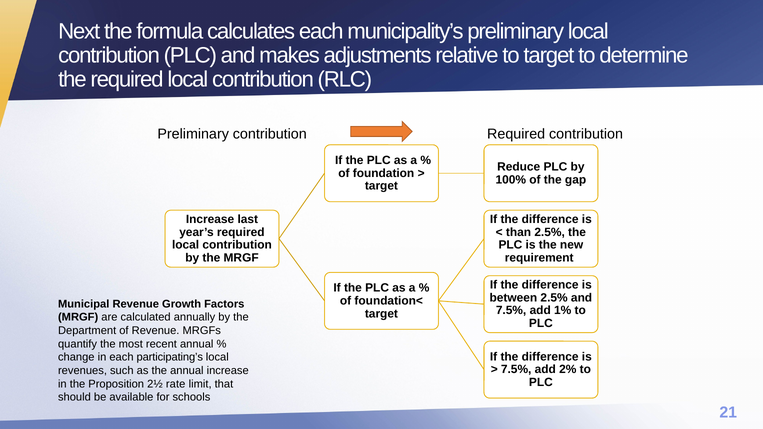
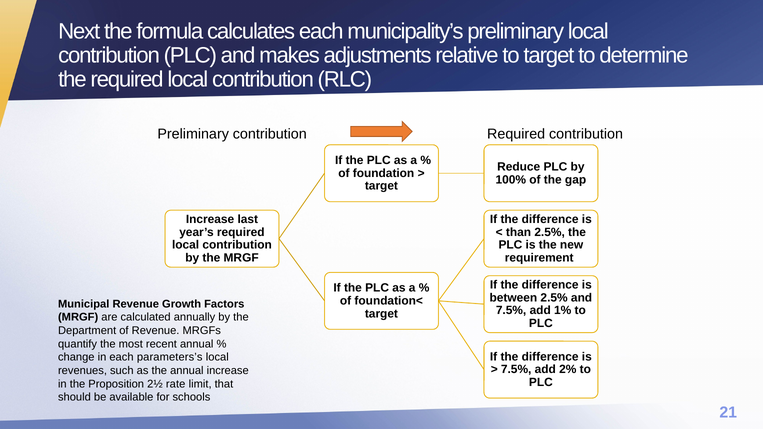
participating’s: participating’s -> parameters’s
